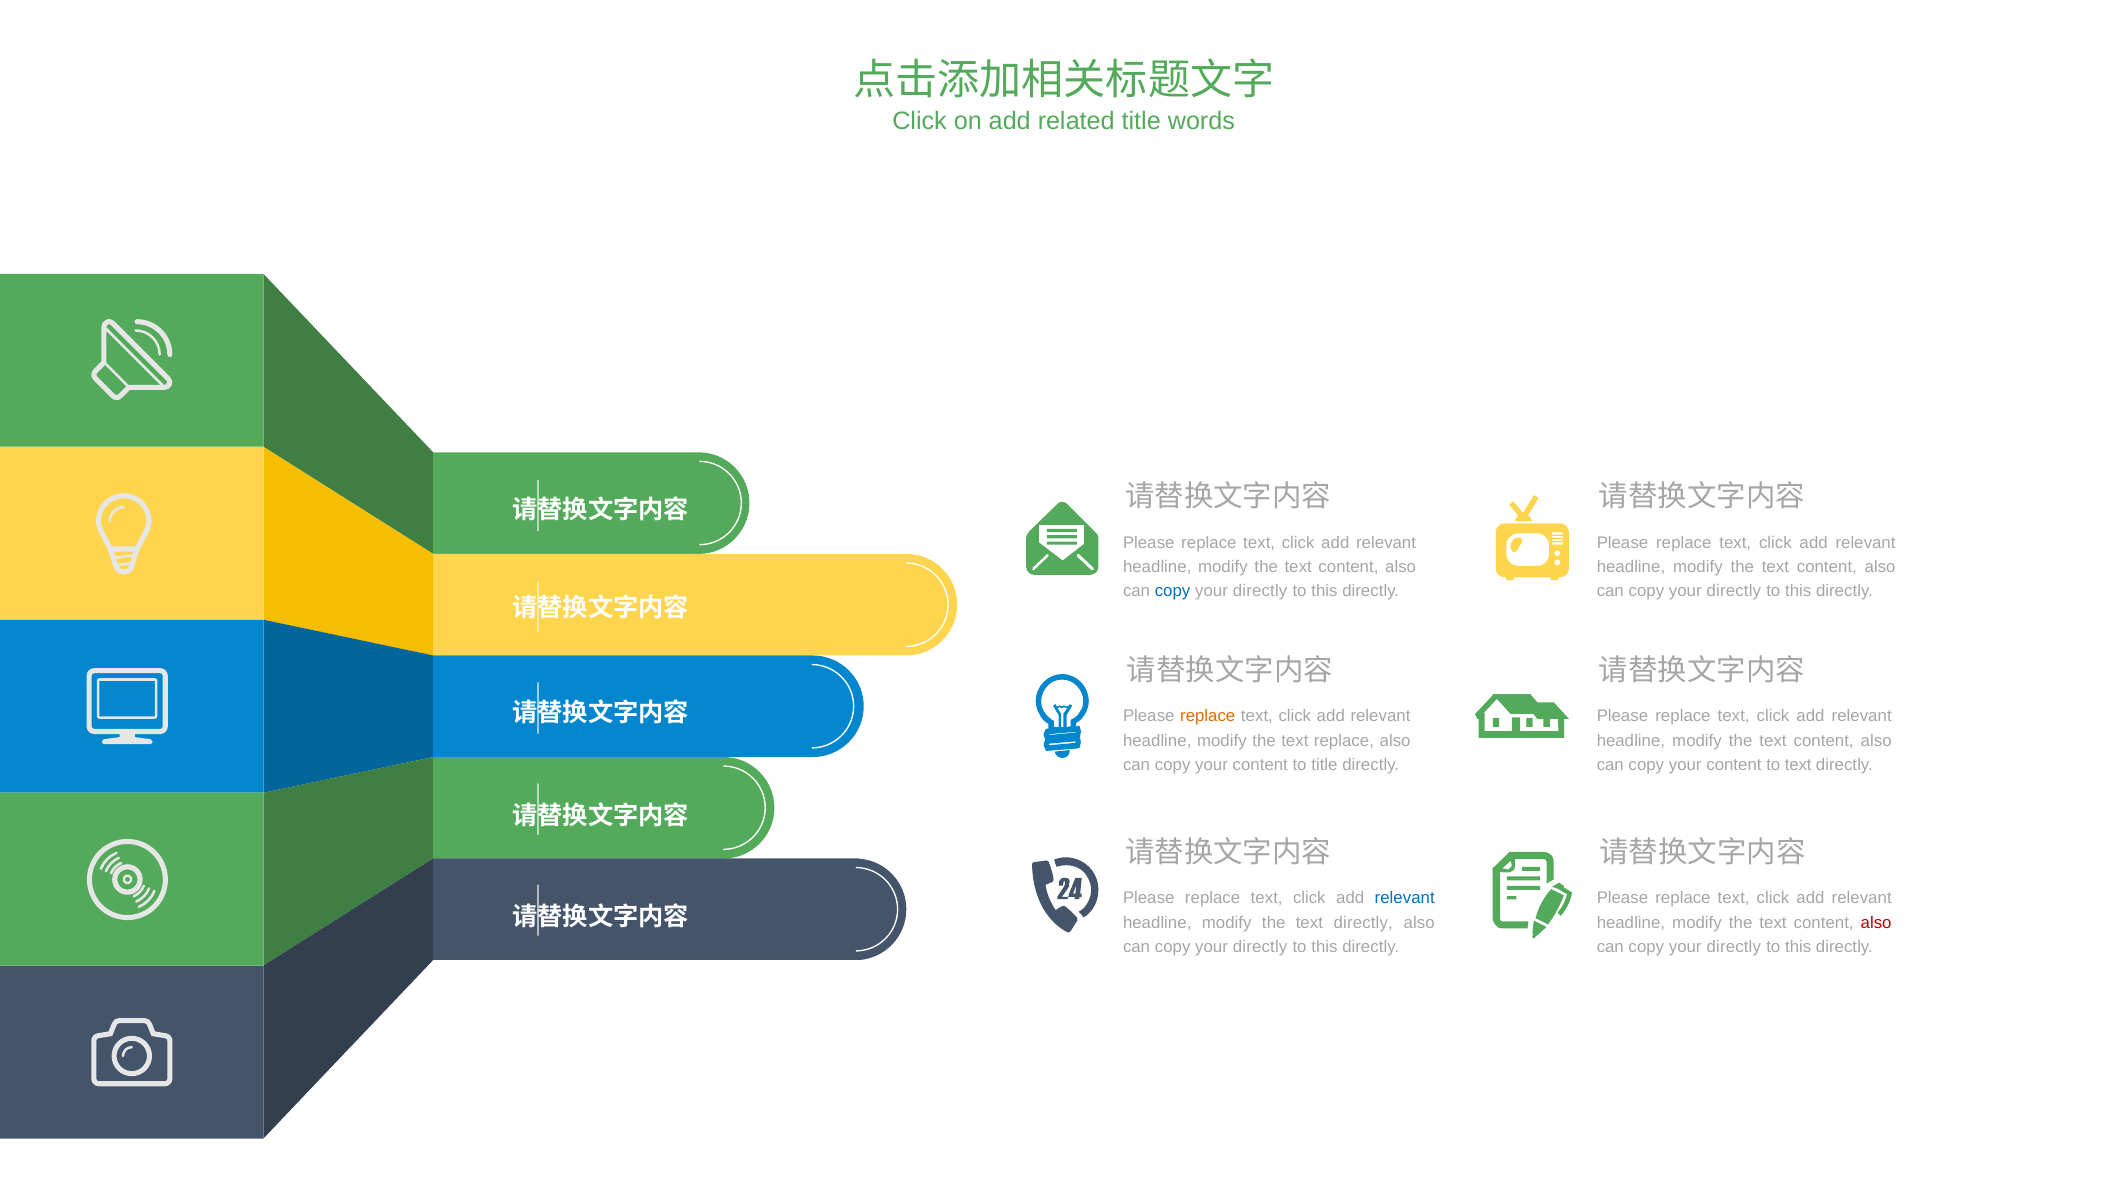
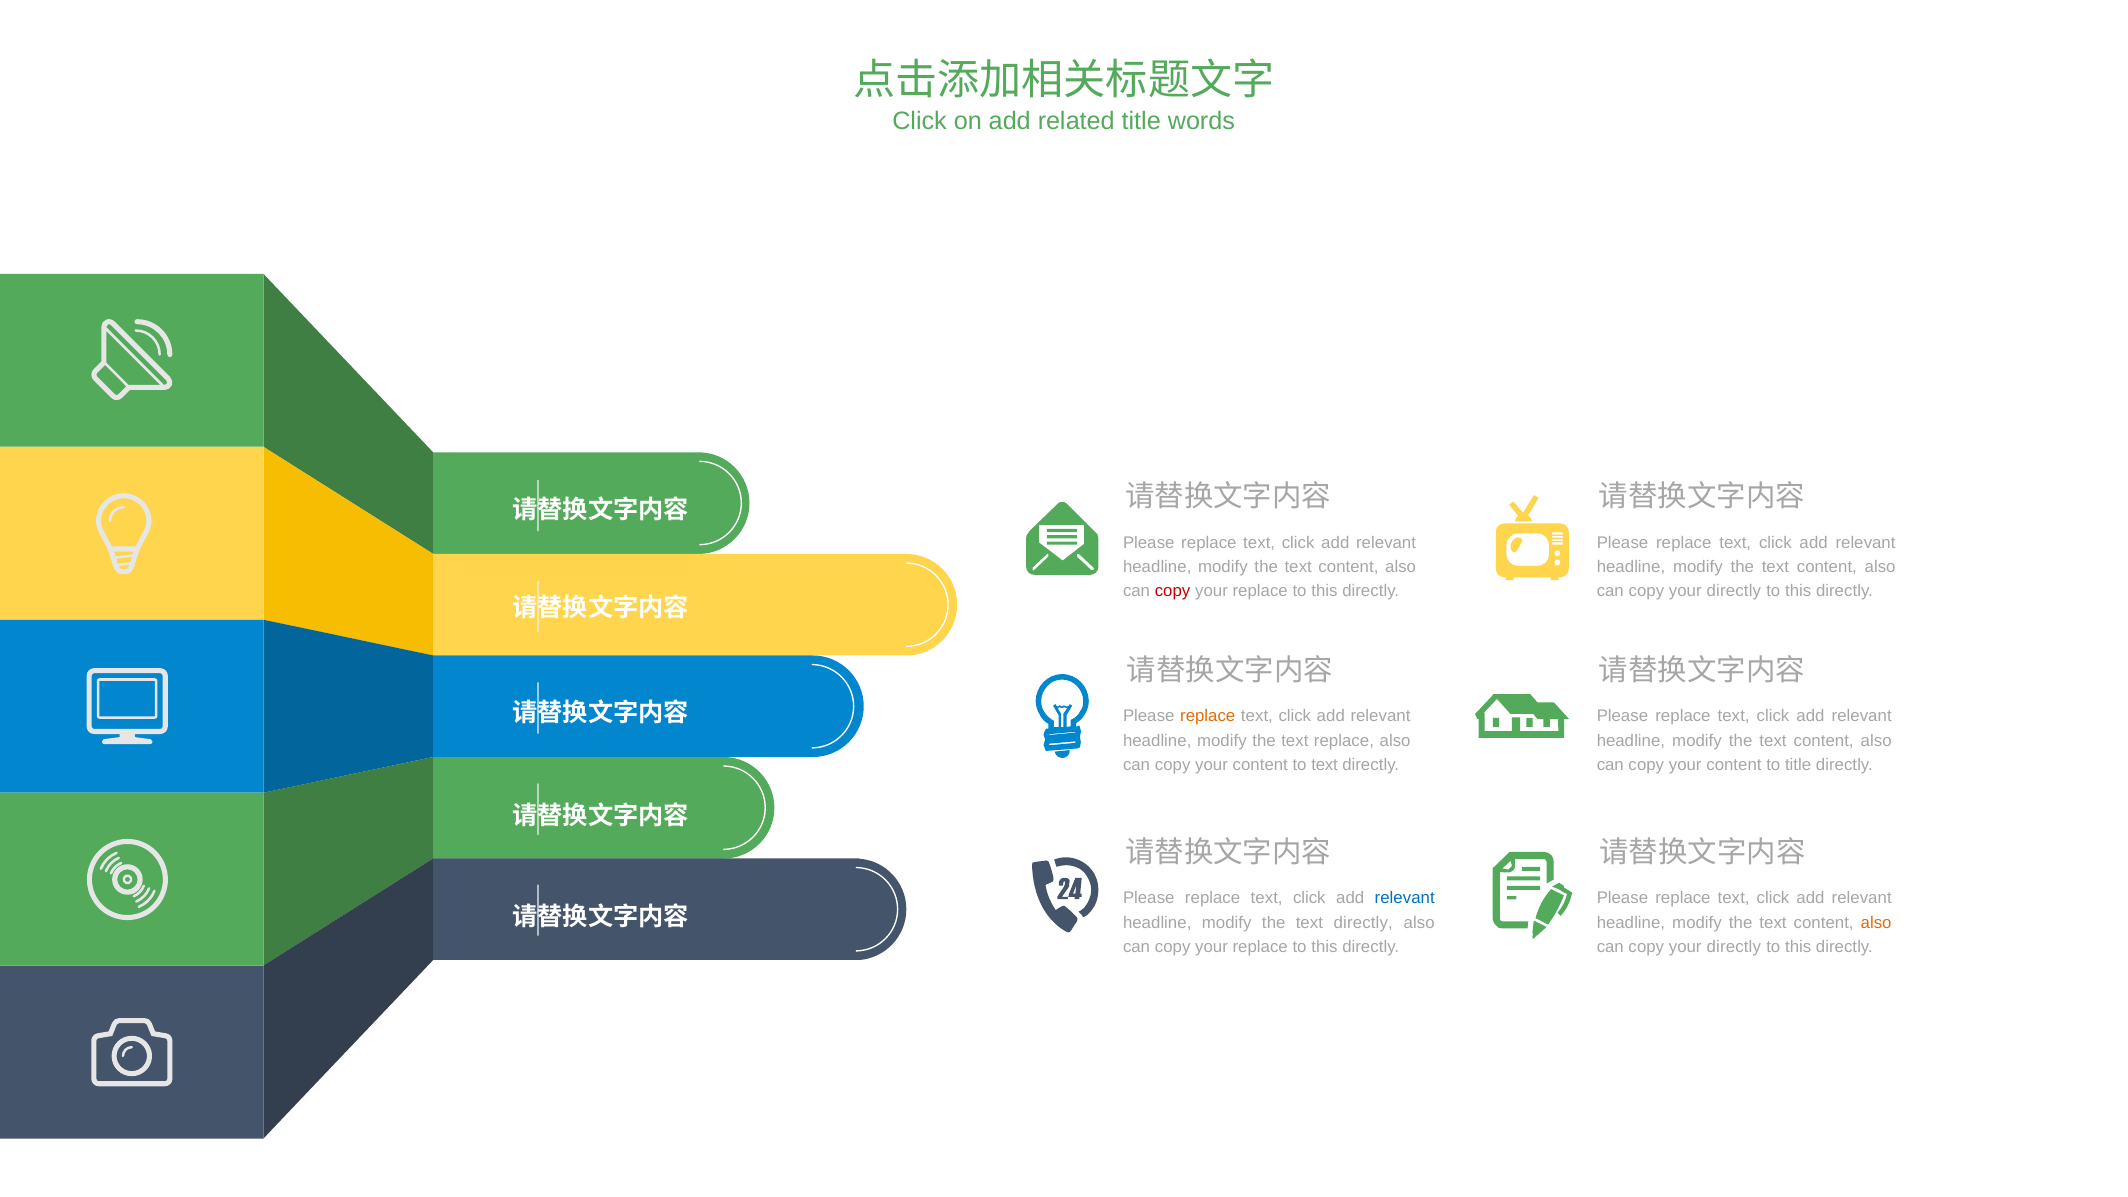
copy at (1173, 591) colour: blue -> red
directly at (1260, 591): directly -> replace
to title: title -> text
to text: text -> title
also at (1876, 923) colour: red -> orange
directly at (1260, 947): directly -> replace
